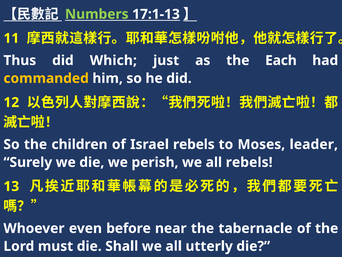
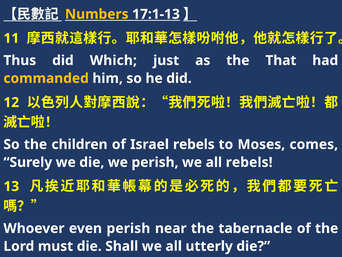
Numbers colour: light green -> yellow
Each: Each -> That
leader: leader -> comes
even before: before -> perish
